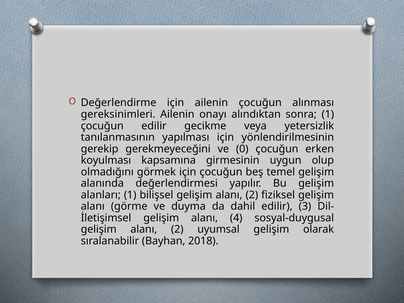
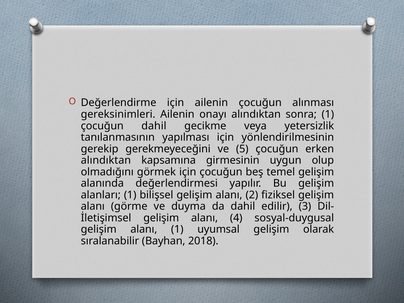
çocuğun edilir: edilir -> dahil
0: 0 -> 5
koyulması at (106, 160): koyulması -> alındıktan
2 at (177, 229): 2 -> 1
